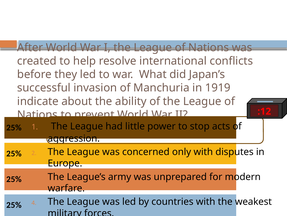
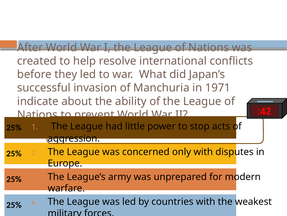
1919: 1919 -> 1971
:12: :12 -> :42
